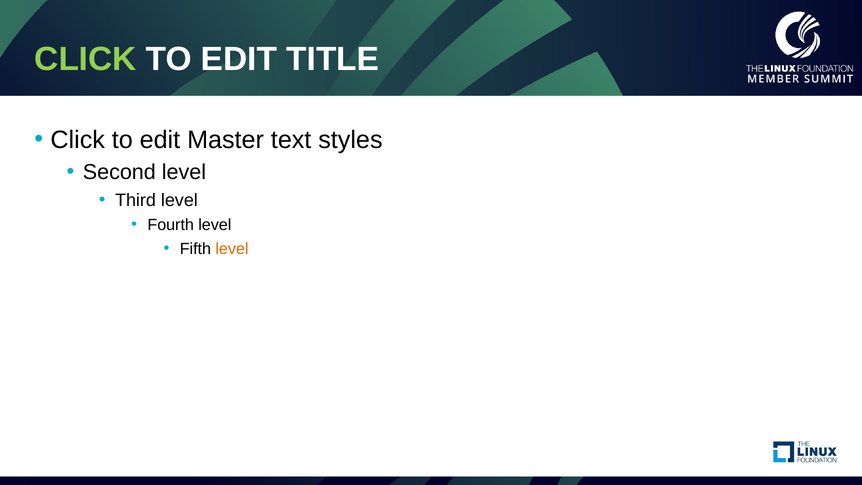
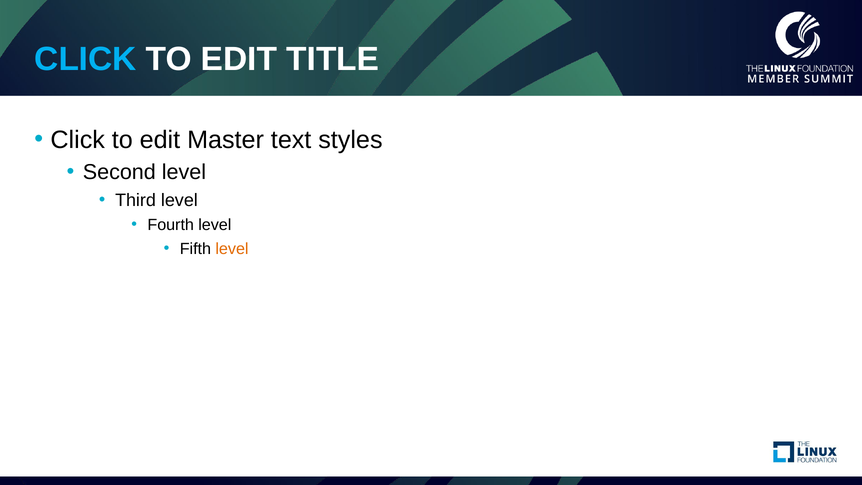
CLICK at (85, 59) colour: light green -> light blue
